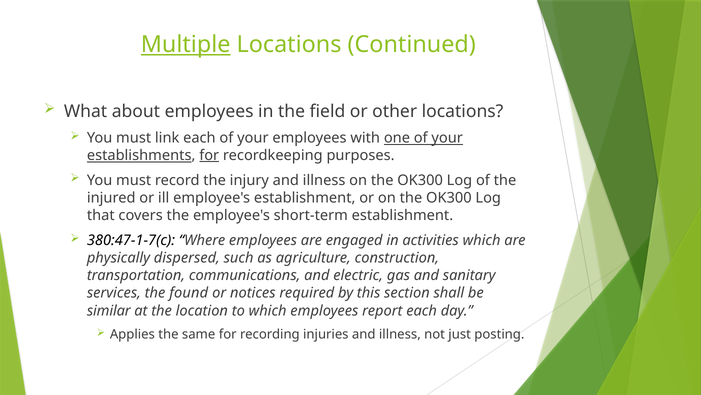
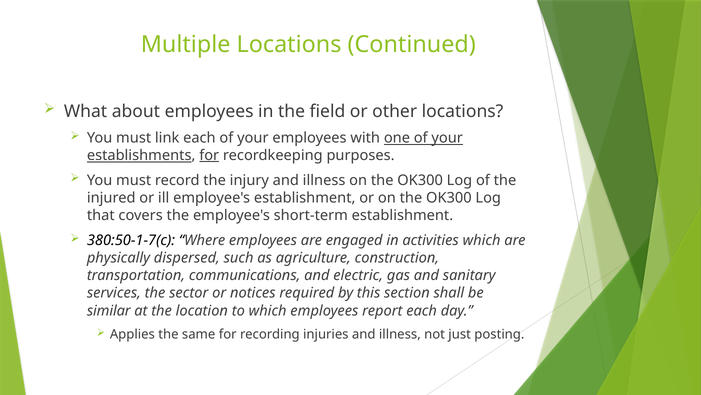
Multiple underline: present -> none
380:47-1-7(c: 380:47-1-7(c -> 380:50-1-7(c
found: found -> sector
